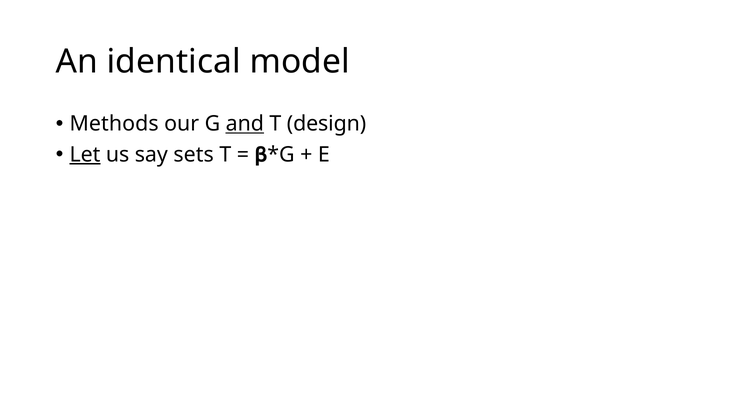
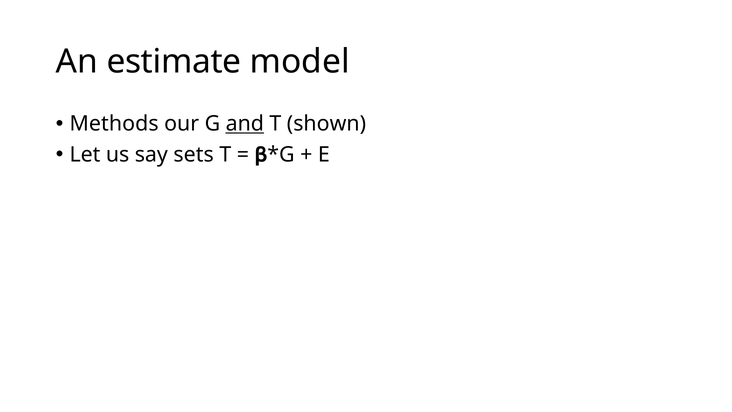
identical: identical -> estimate
design: design -> shown
Let underline: present -> none
